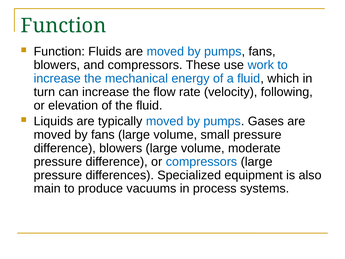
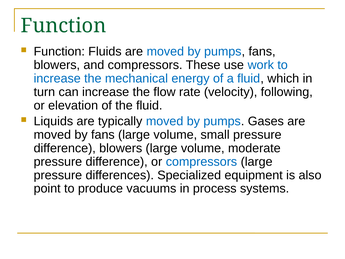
main: main -> point
